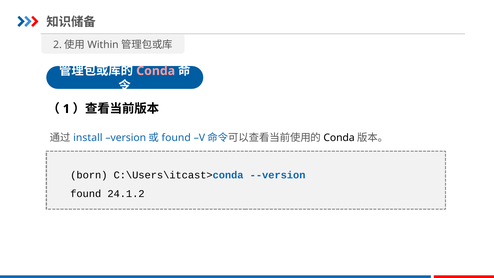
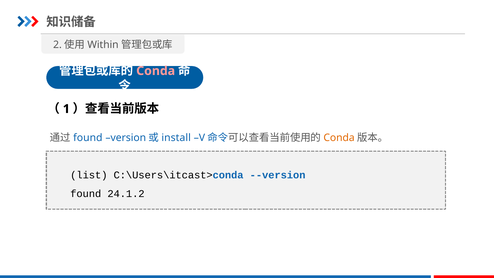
install at (88, 138): install -> found
found at (176, 138): found -> install
Conda at (339, 138) colour: black -> orange
born: born -> list
